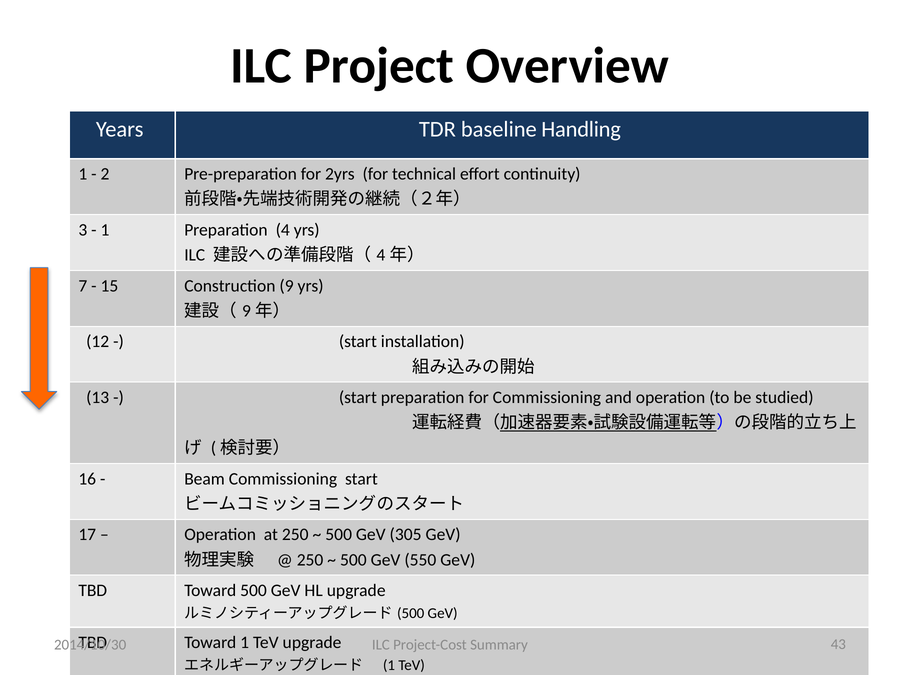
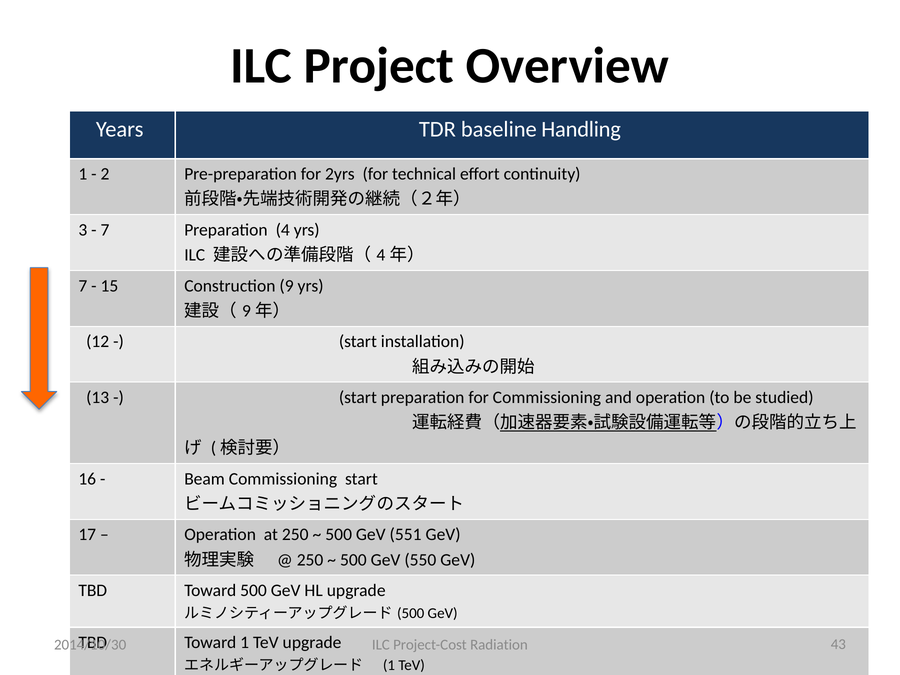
1 at (105, 230): 1 -> 7
305: 305 -> 551
Summary: Summary -> Radiation
